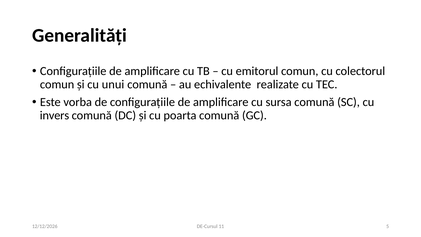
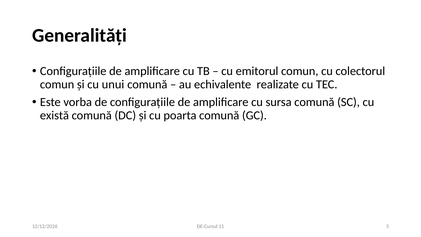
invers: invers -> există
